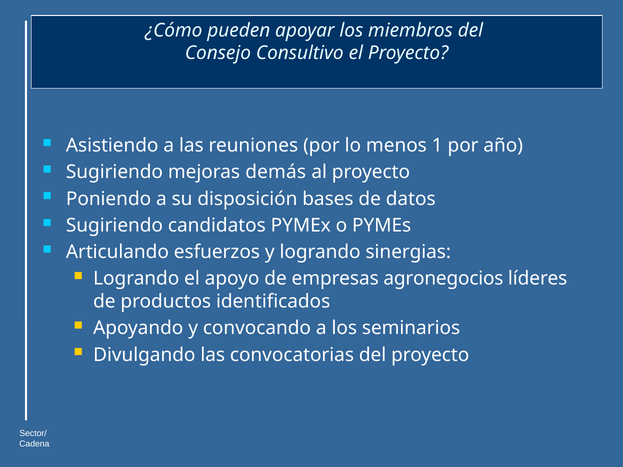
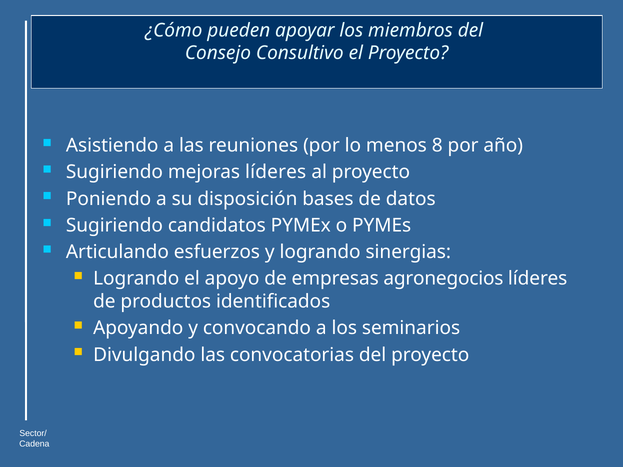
1: 1 -> 8
mejoras demás: demás -> líderes
